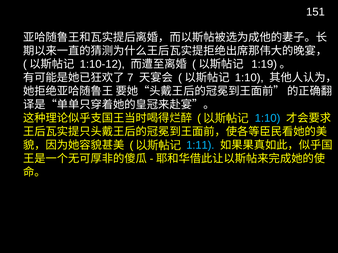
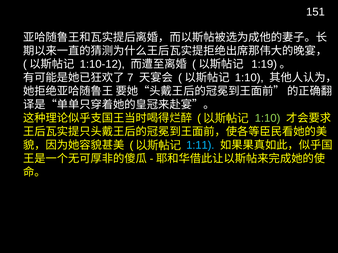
1:10 at (268, 118) colour: light blue -> light green
